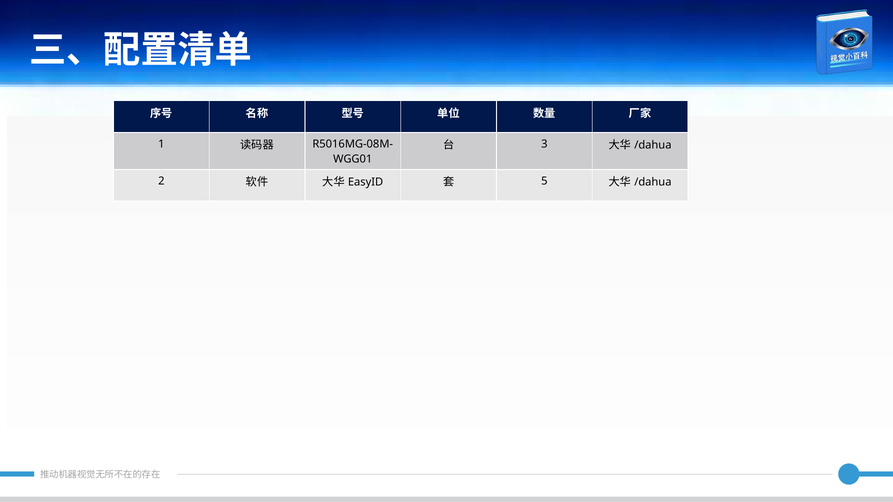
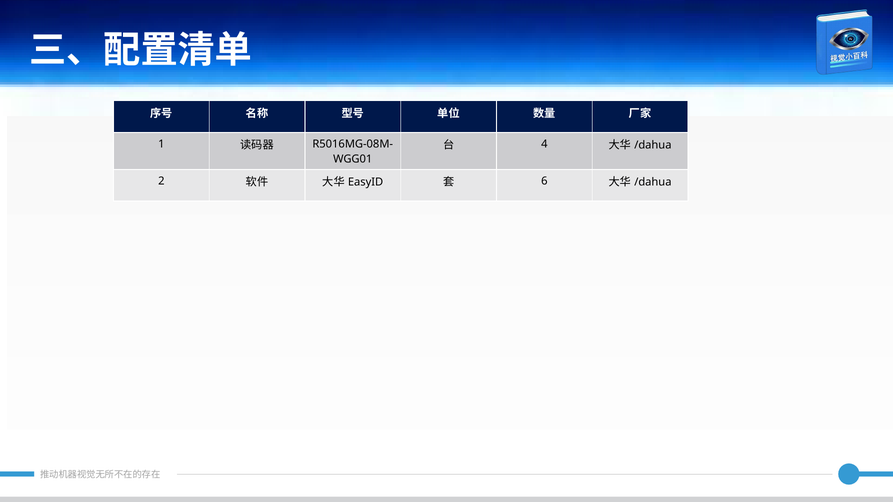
3: 3 -> 4
5: 5 -> 6
